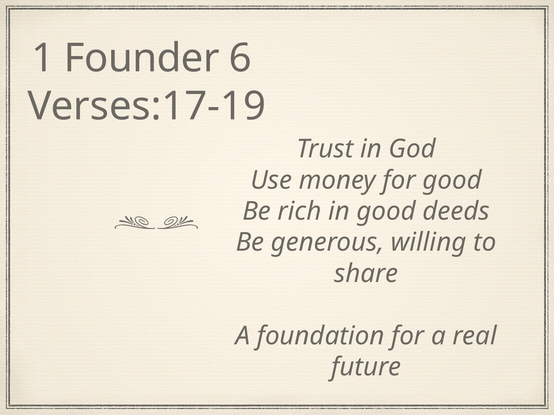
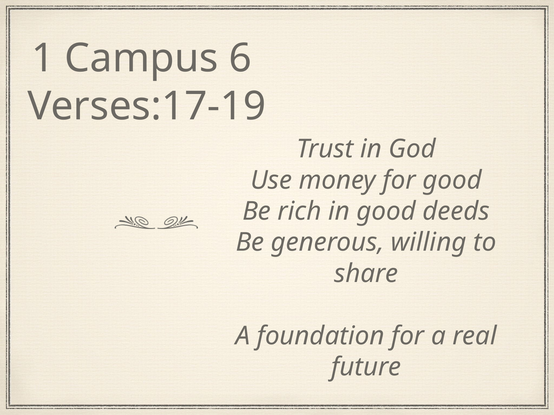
Founder: Founder -> Campus
